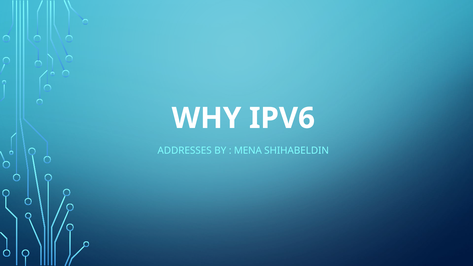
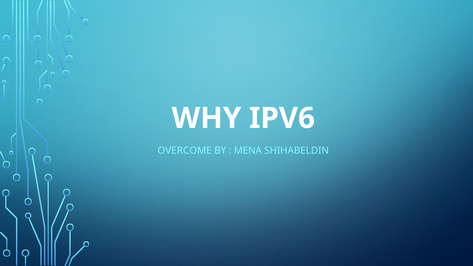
ADDRESSES: ADDRESSES -> OVERCOME
